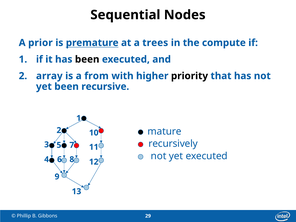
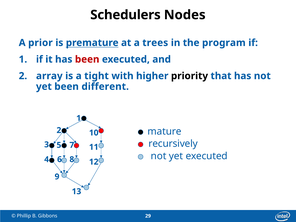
Sequential: Sequential -> Schedulers
compute: compute -> program
been at (87, 59) colour: black -> red
from: from -> tight
recursive: recursive -> different
